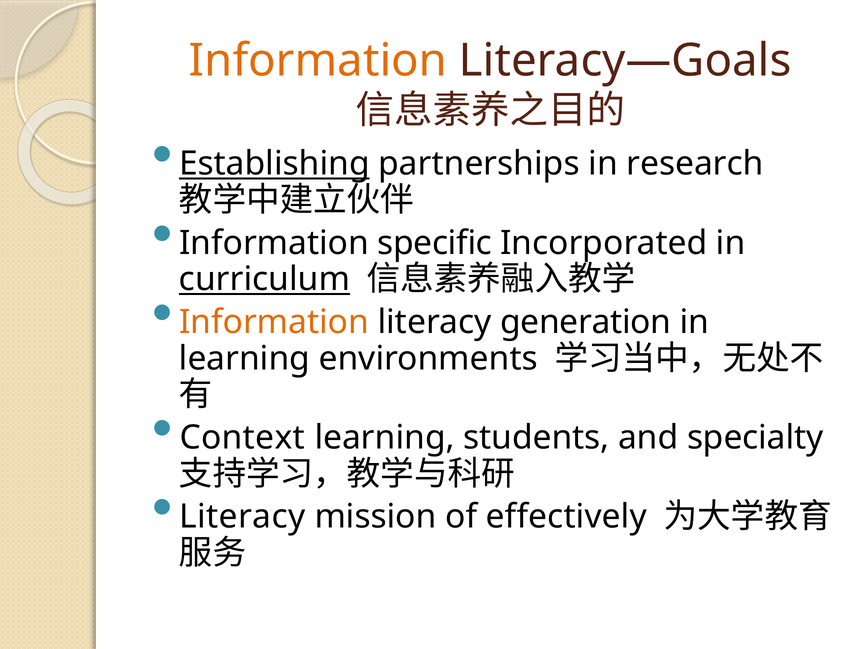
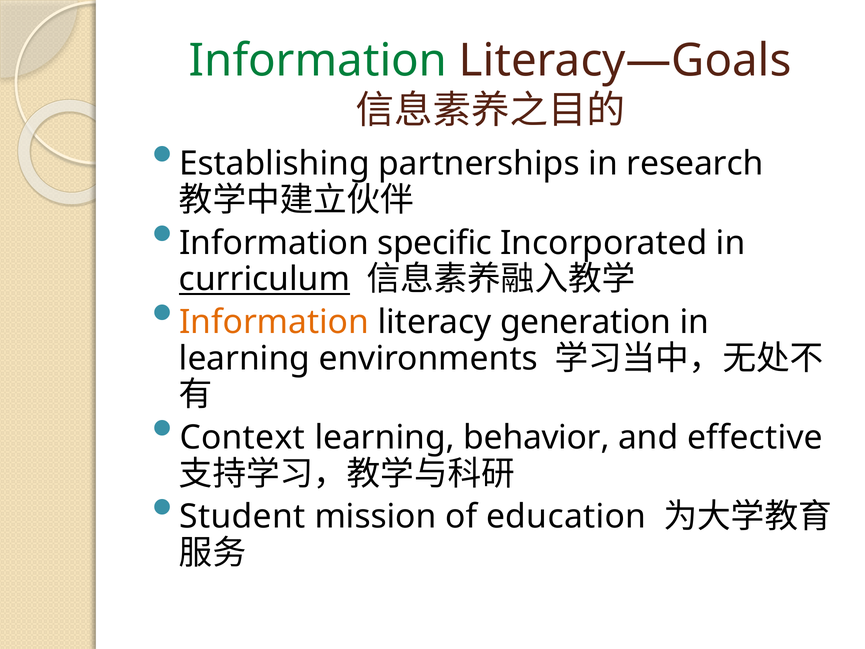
Information at (318, 61) colour: orange -> green
Establishing underline: present -> none
students: students -> behavior
specialty: specialty -> effective
Literacy at (242, 517): Literacy -> Student
effectively: effectively -> education
